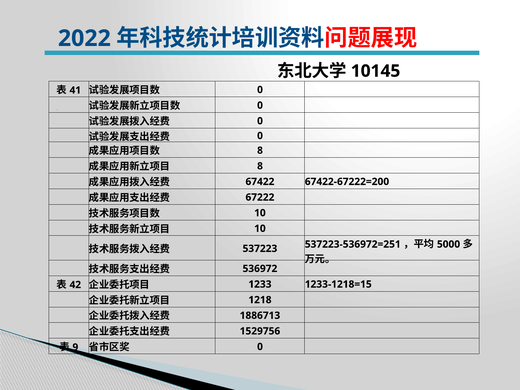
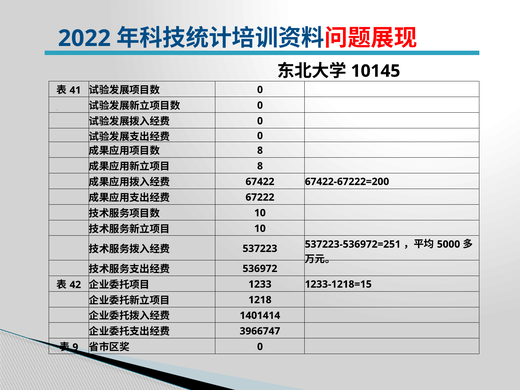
1886713: 1886713 -> 1401414
1529756: 1529756 -> 3966747
